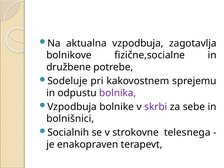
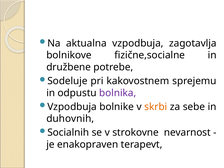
skrbi colour: purple -> orange
bolnišnici: bolnišnici -> duhovnih
telesnega: telesnega -> nevarnost
